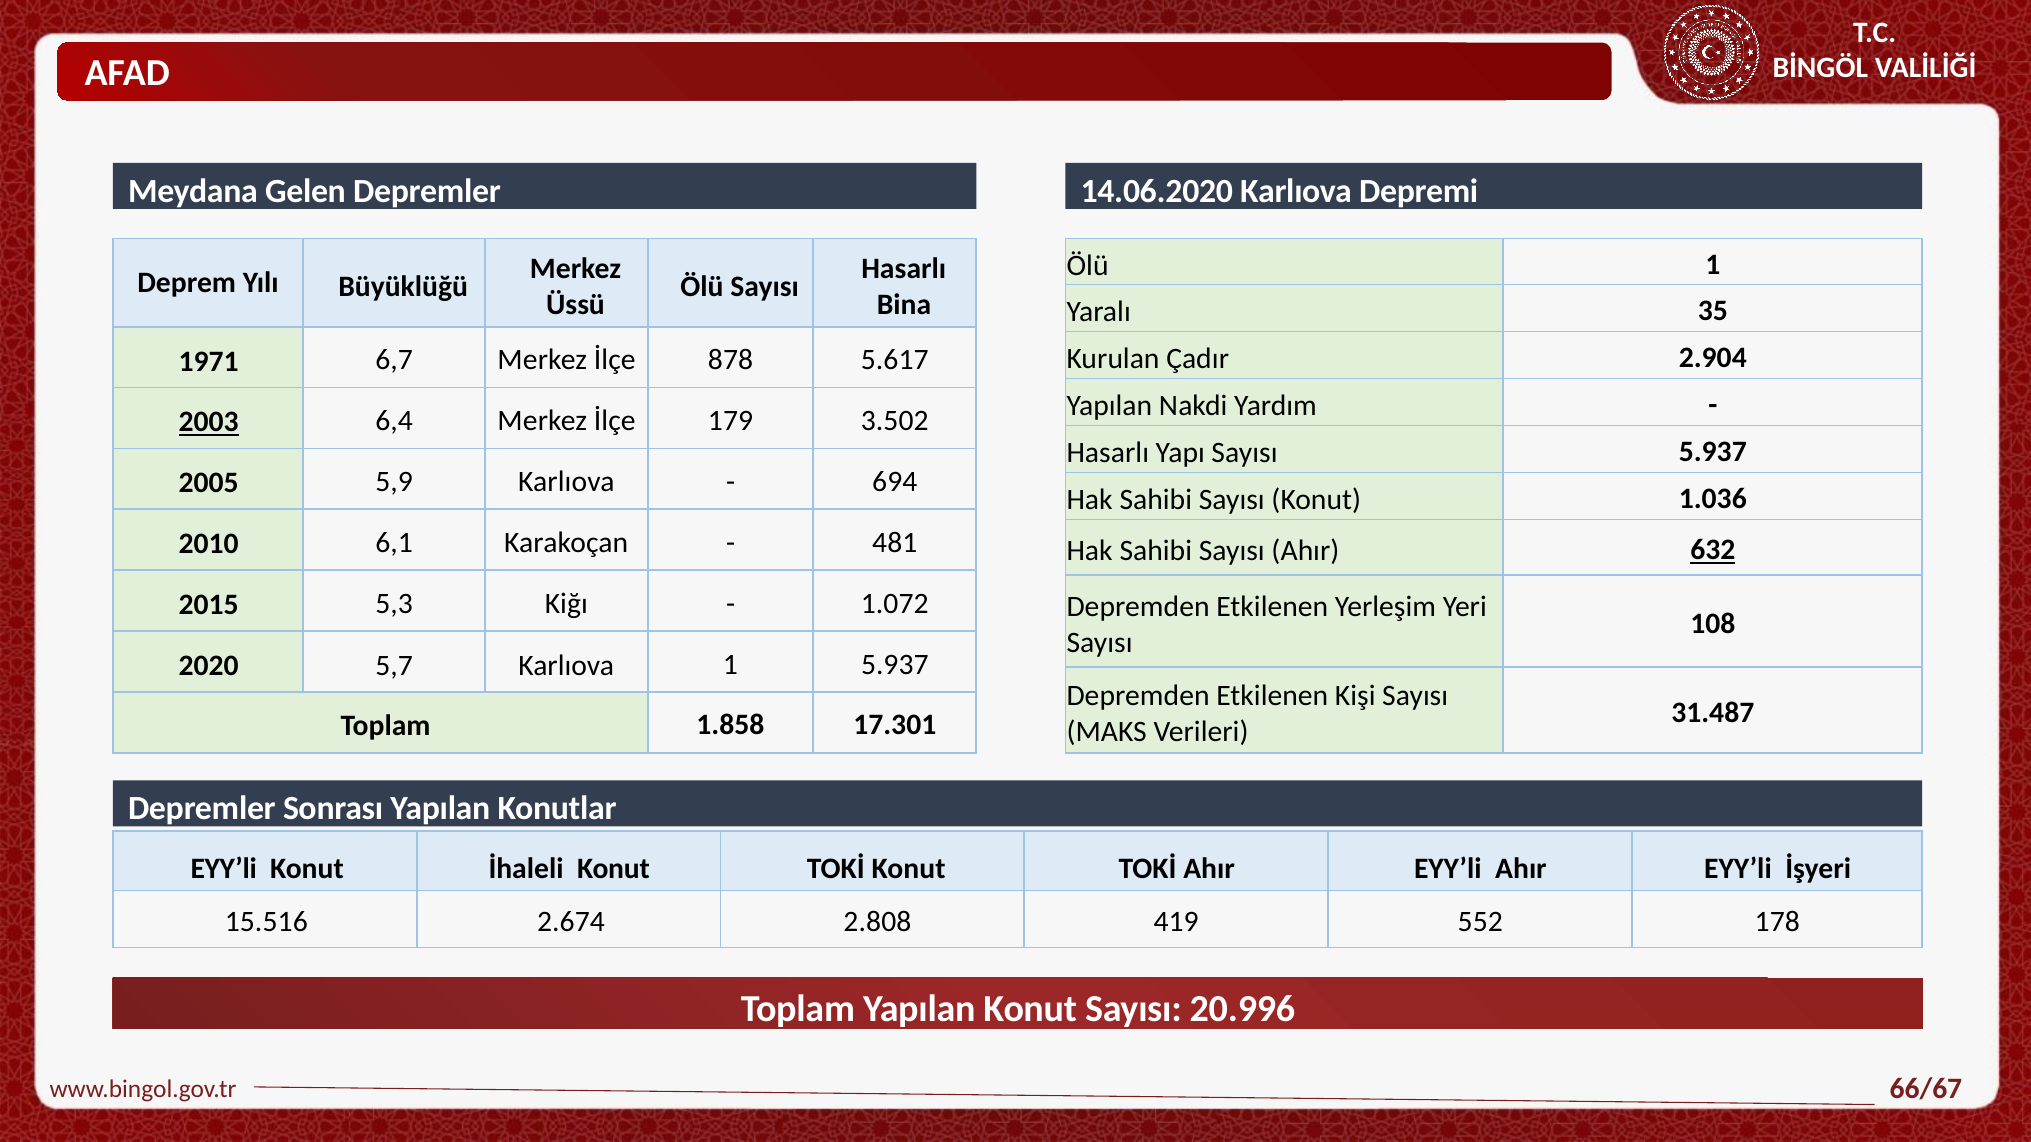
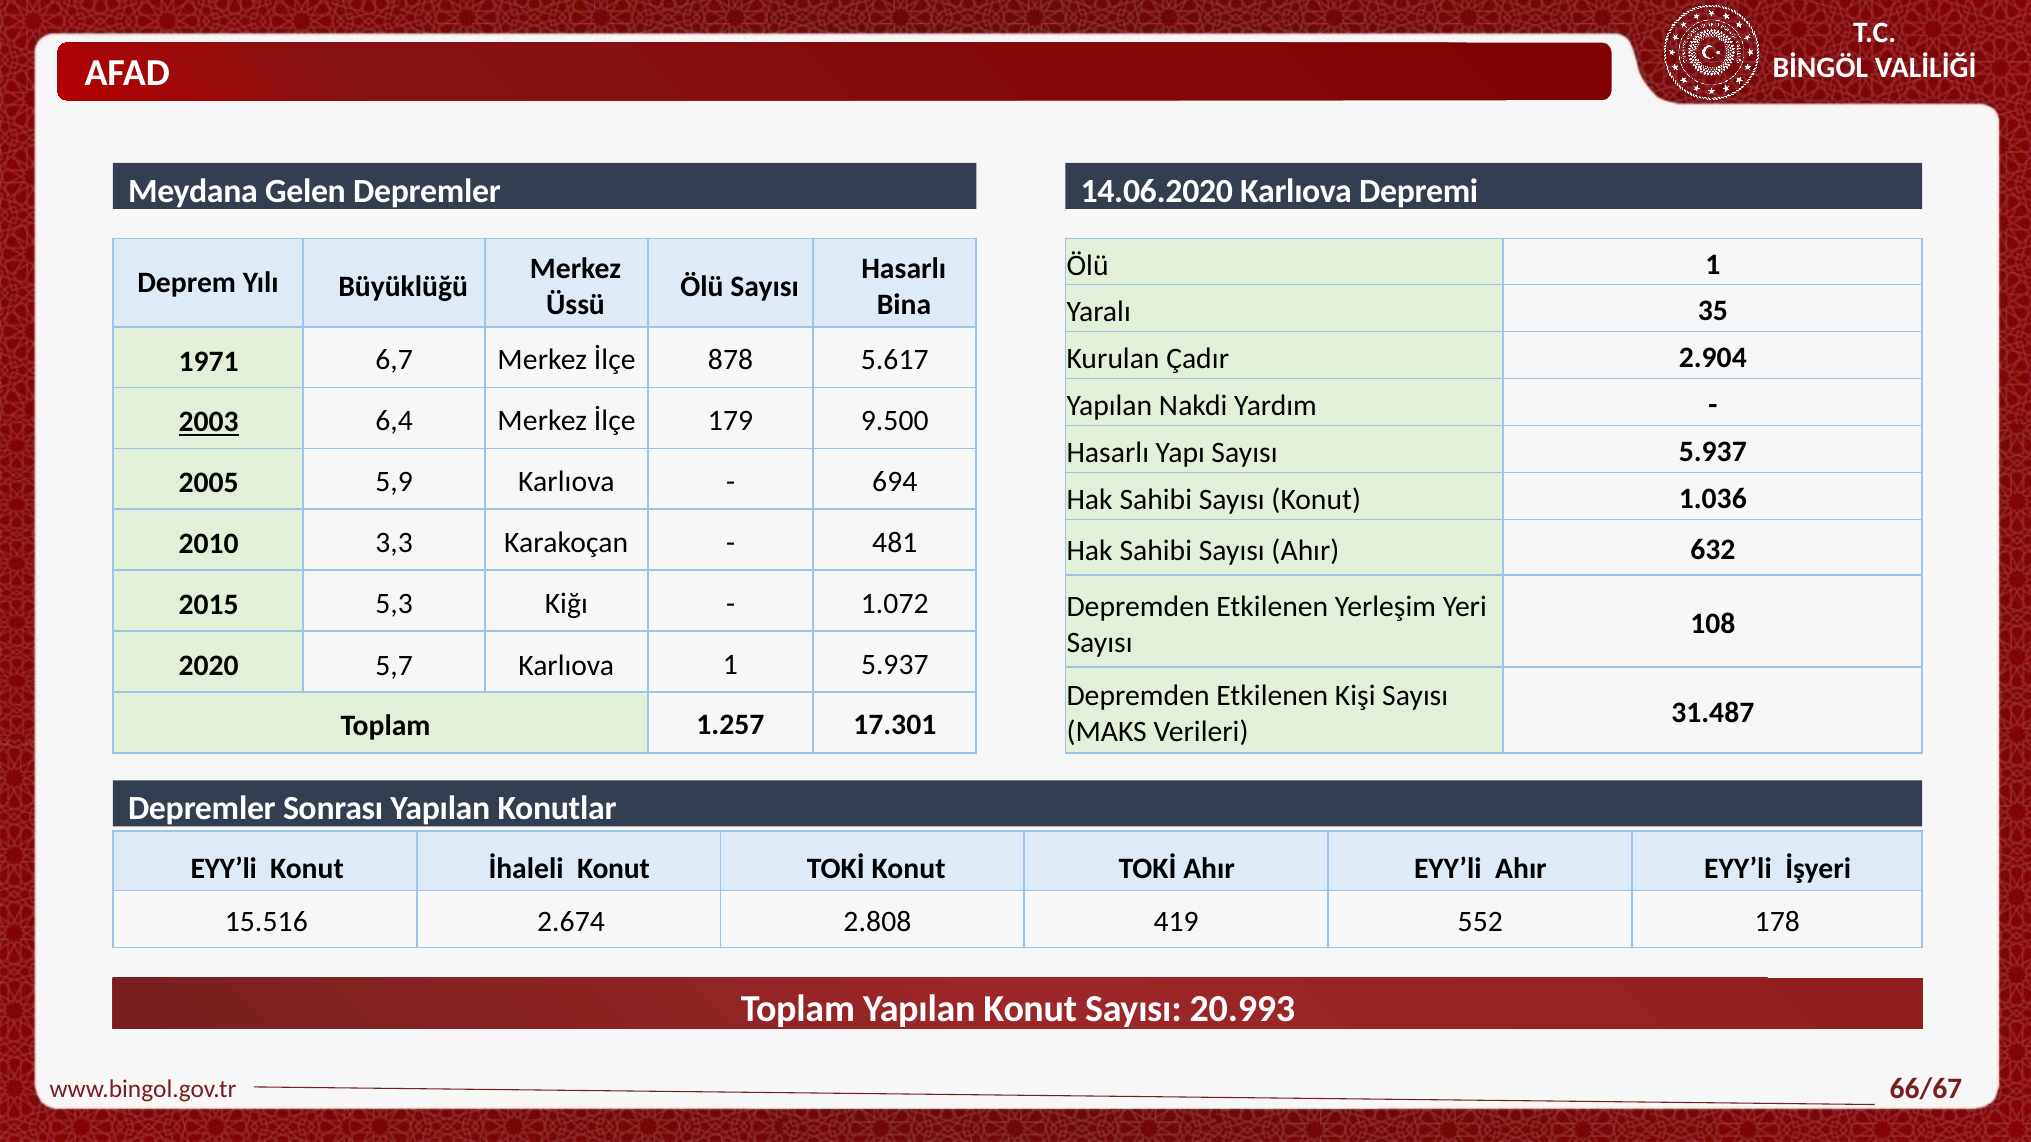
3.502: 3.502 -> 9.500
6,1: 6,1 -> 3,3
632 underline: present -> none
1.858: 1.858 -> 1.257
20.996: 20.996 -> 20.993
